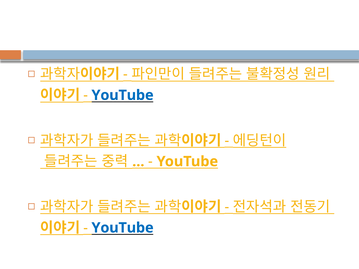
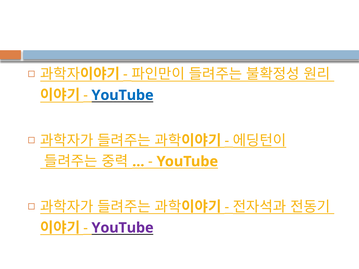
YouTube at (123, 228) colour: blue -> purple
